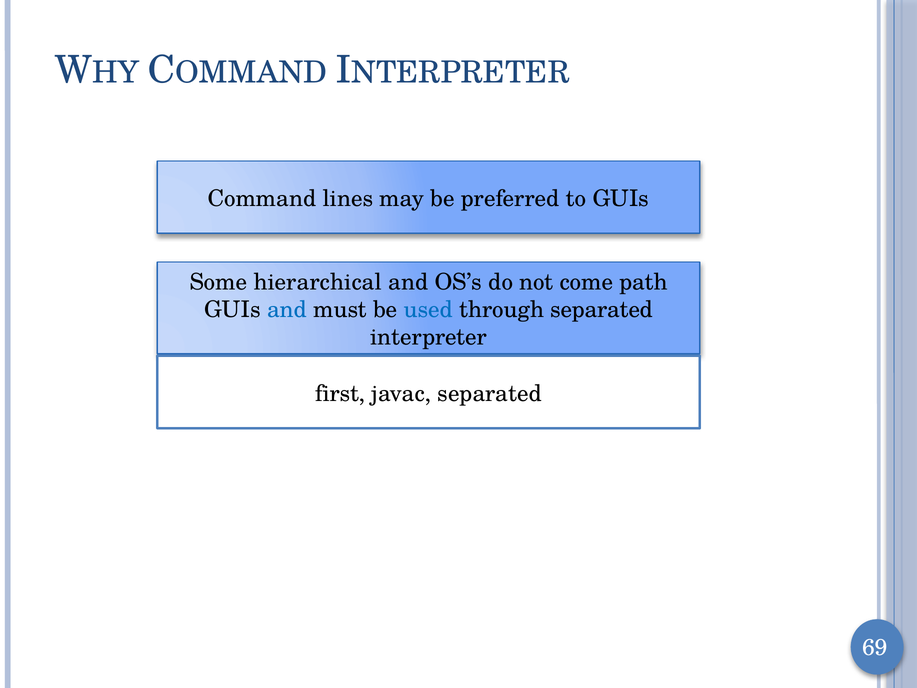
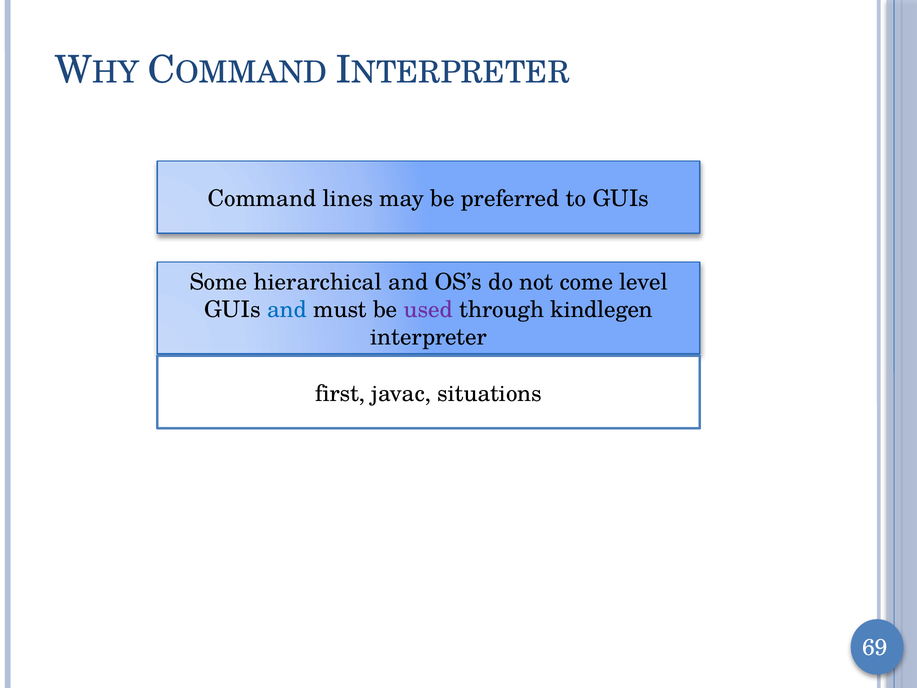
path: path -> level
used colour: blue -> purple
through separated: separated -> kindlegen
javac separated: separated -> situations
